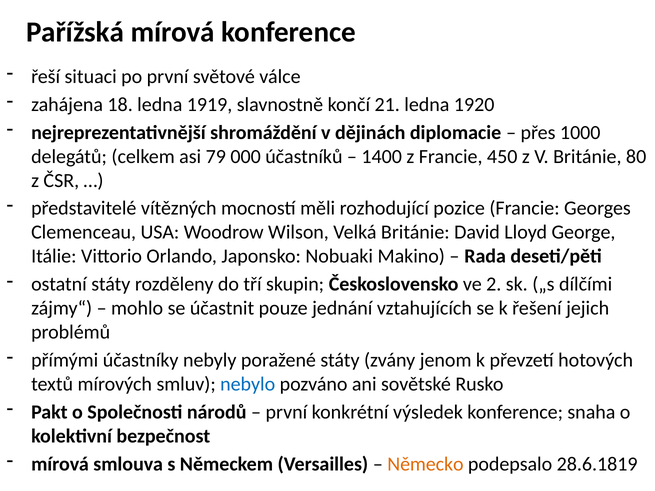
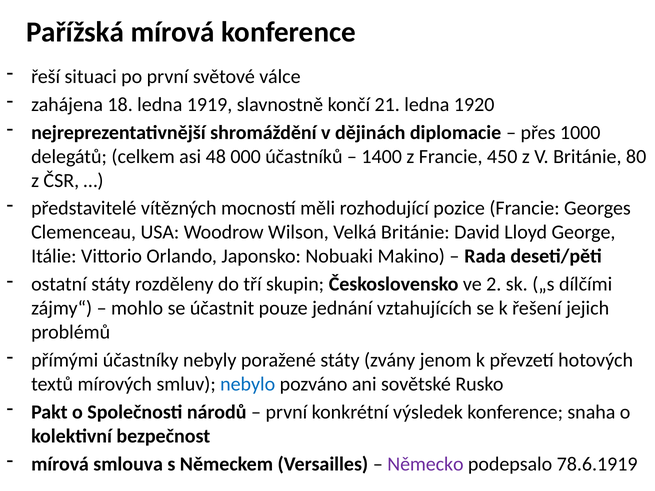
79: 79 -> 48
Německo colour: orange -> purple
28.6.1819: 28.6.1819 -> 78.6.1919
